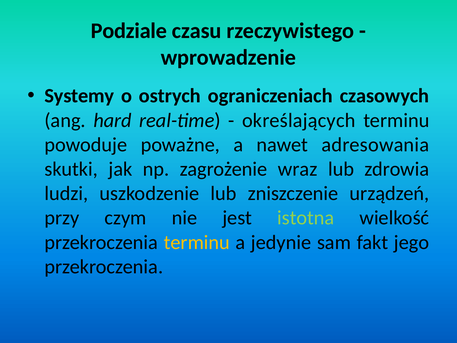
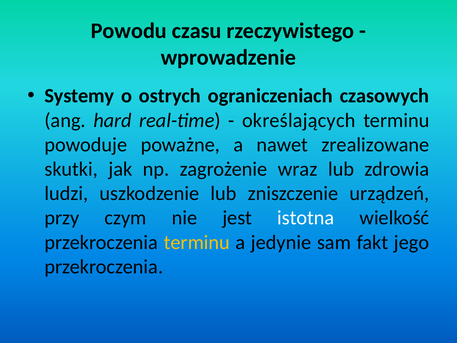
Podziale: Podziale -> Powodu
adresowania: adresowania -> zrealizowane
istotna colour: light green -> white
